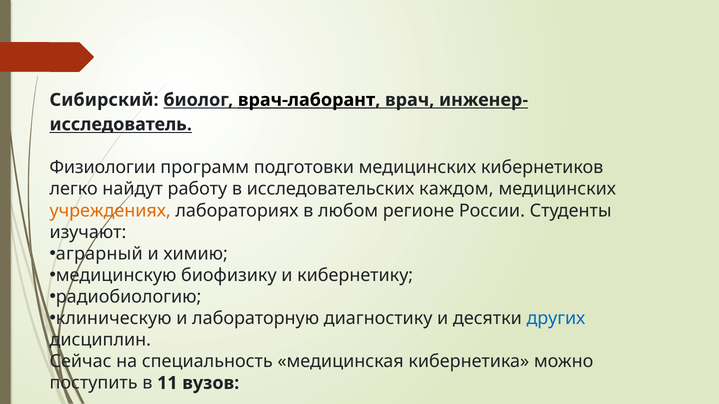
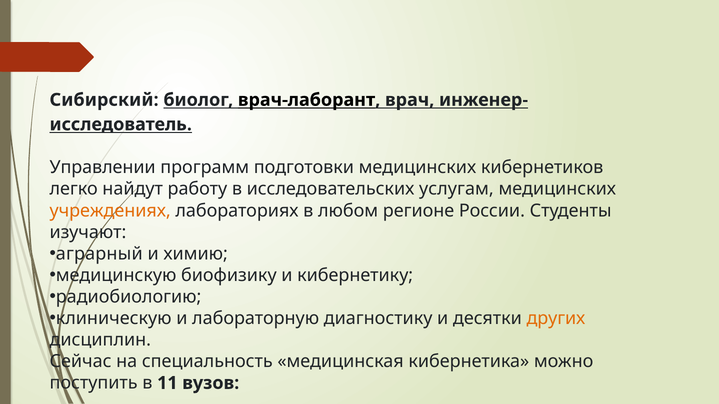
Физиологии: Физиологии -> Управлении
каждом: каждом -> услугам
других colour: blue -> orange
